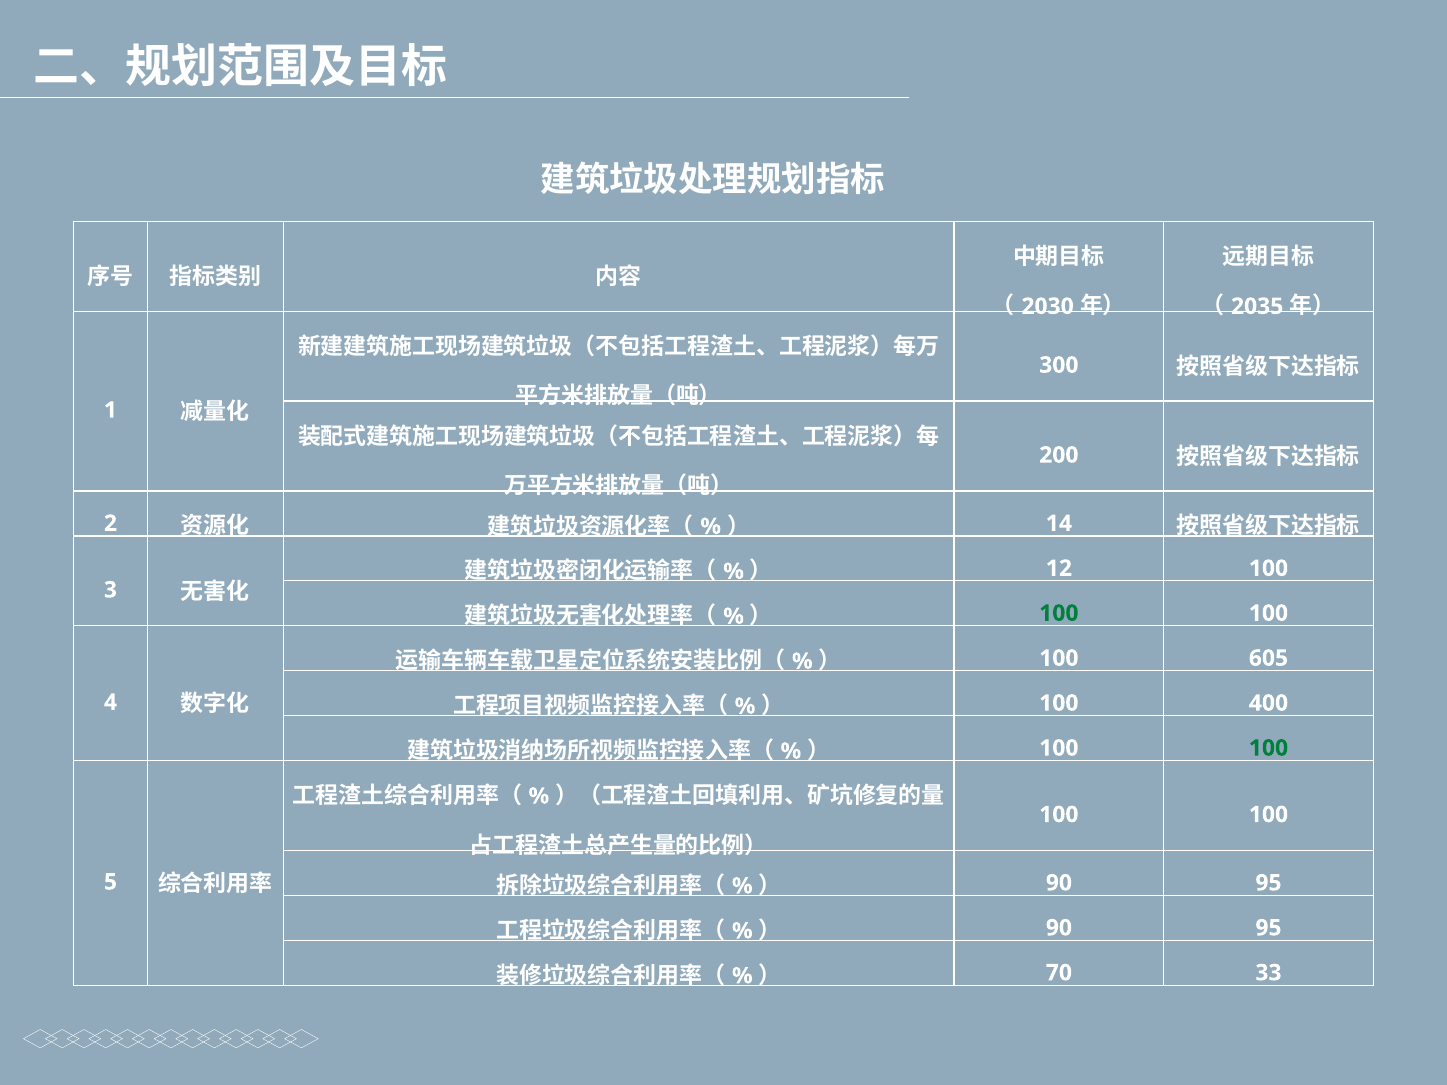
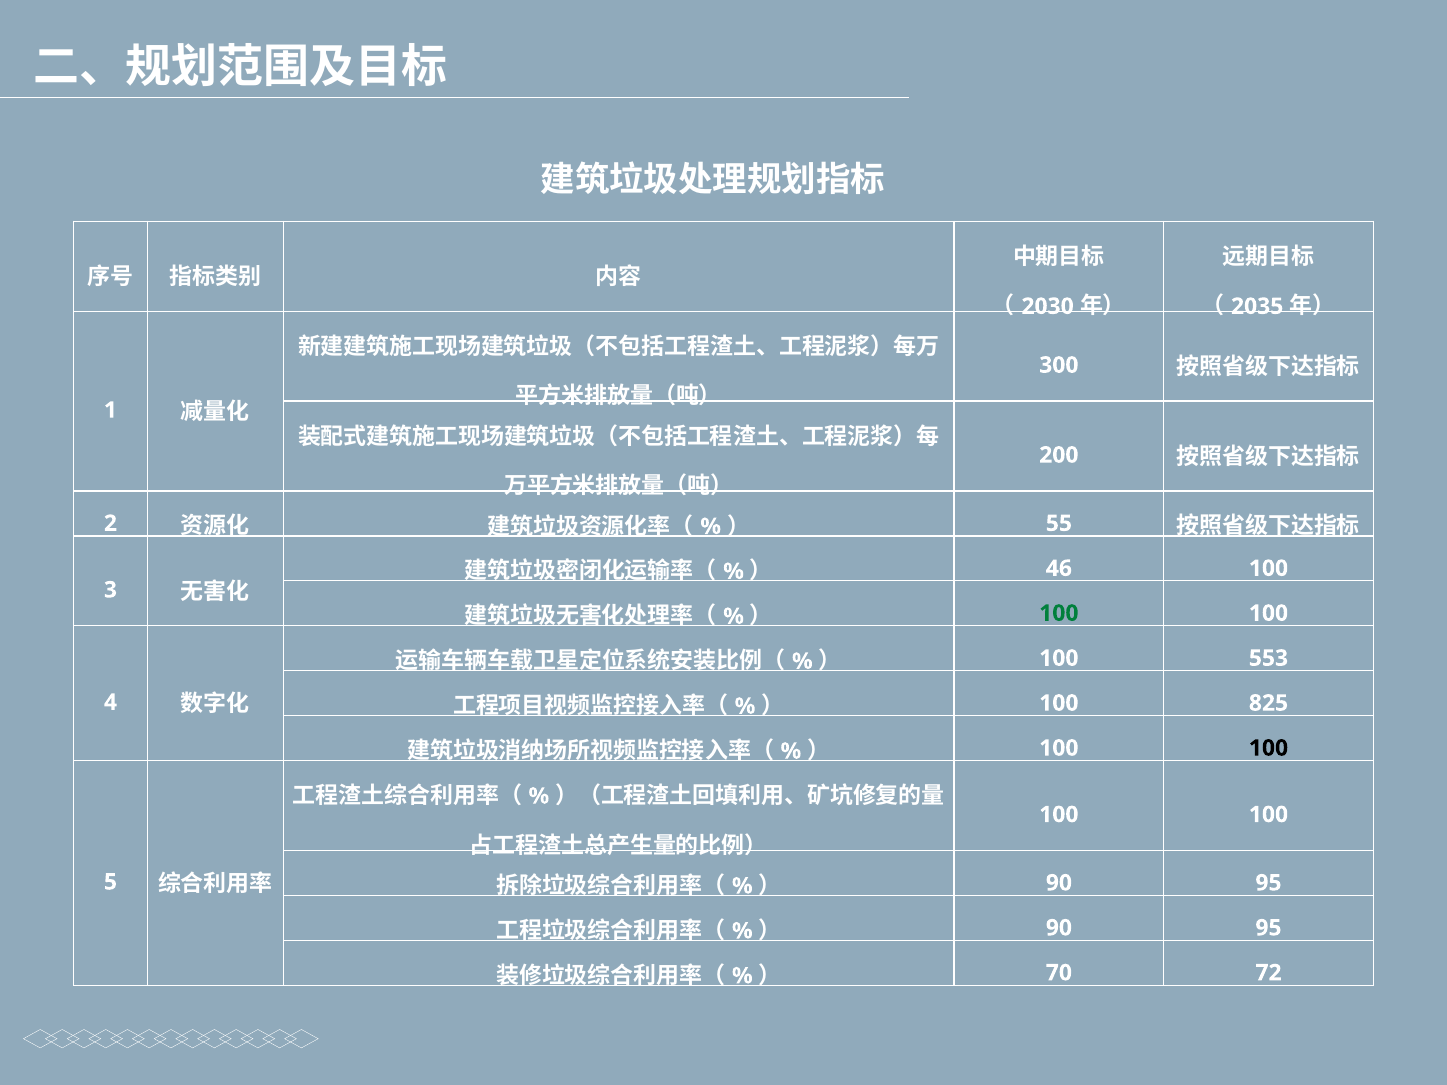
14: 14 -> 55
12: 12 -> 46
605: 605 -> 553
400: 400 -> 825
100 at (1268, 748) colour: green -> black
33: 33 -> 72
